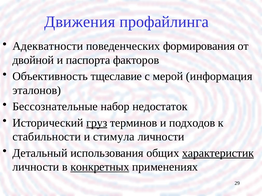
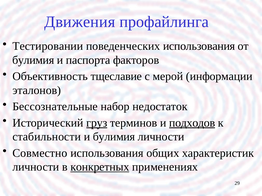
Адекватности: Адекватности -> Тестировании
поведенческих формирования: формирования -> использования
двойной at (33, 60): двойной -> булимия
информация: информация -> информации
подходов underline: none -> present
и стимула: стимула -> булимия
Детальный: Детальный -> Совместно
характеристик underline: present -> none
